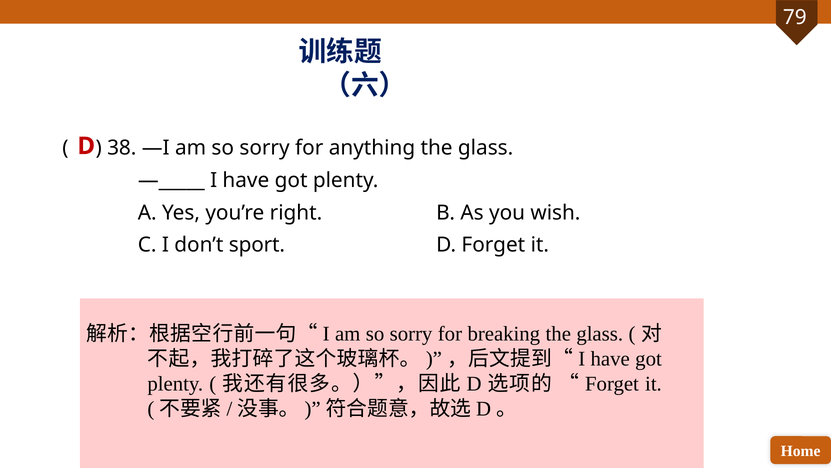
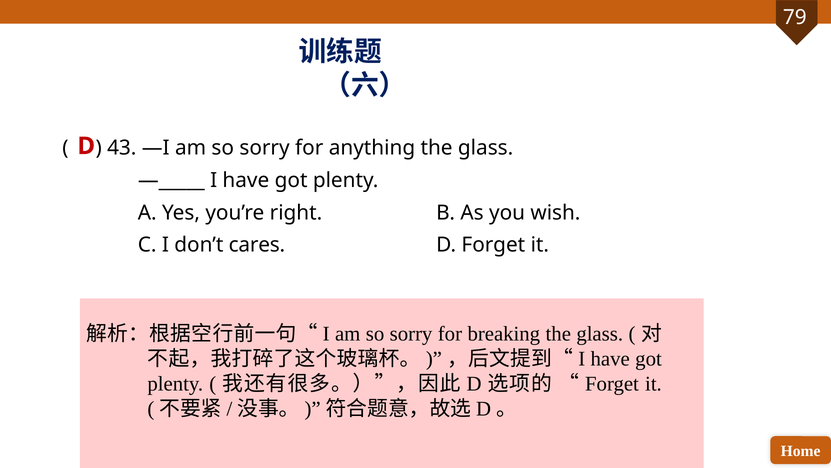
38: 38 -> 43
sport: sport -> cares
